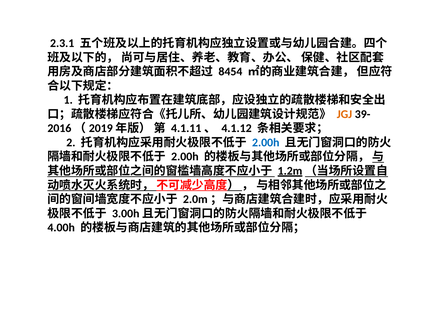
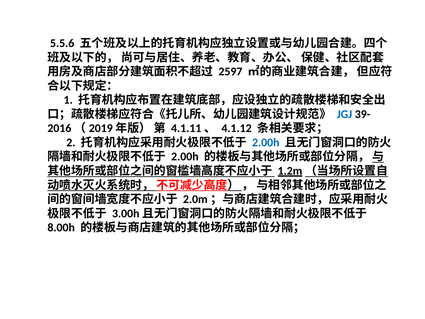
2.3.1: 2.3.1 -> 5.5.6
8454: 8454 -> 2597
JGJ colour: orange -> blue
4.00h: 4.00h -> 8.00h
